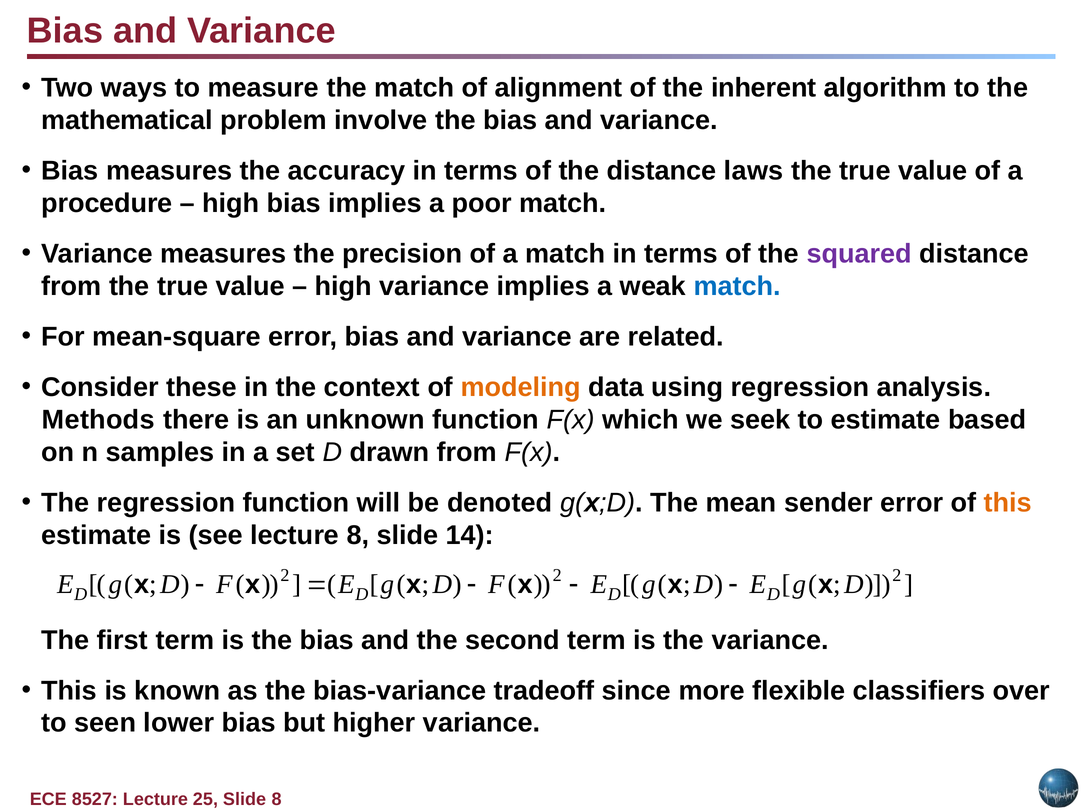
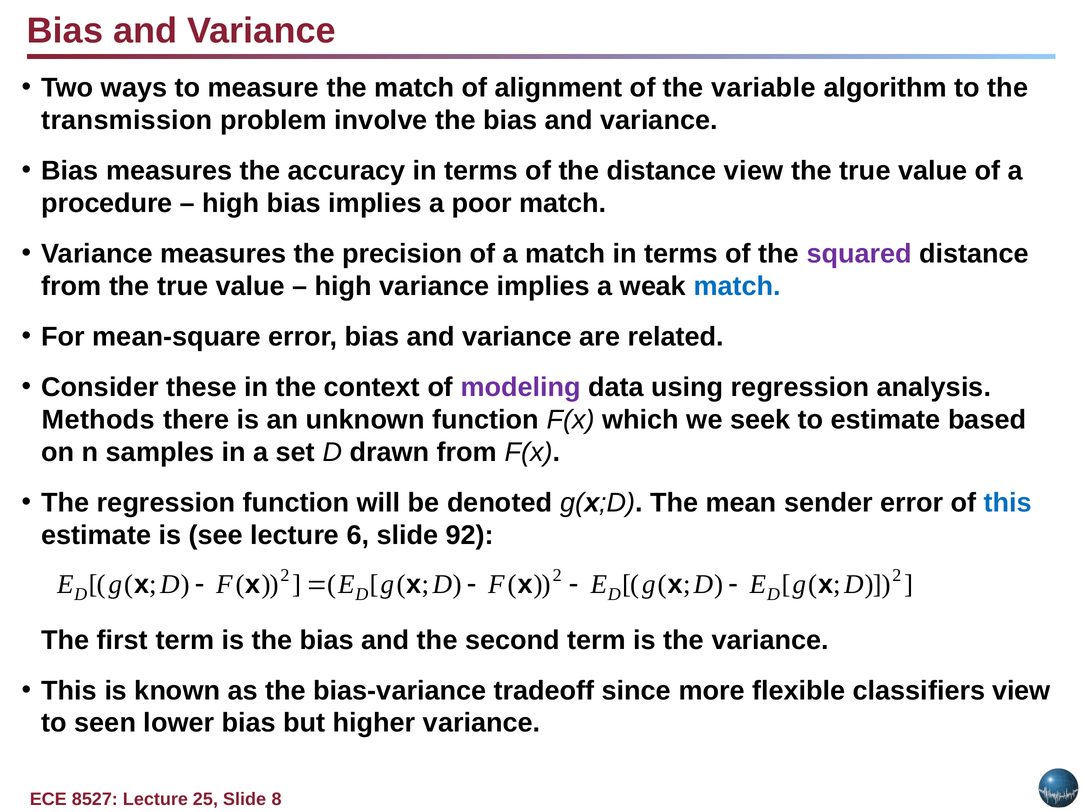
inherent: inherent -> variable
mathematical: mathematical -> transmission
distance laws: laws -> view
modeling colour: orange -> purple
this at (1008, 503) colour: orange -> blue
lecture 8: 8 -> 6
14: 14 -> 92
classifiers over: over -> view
